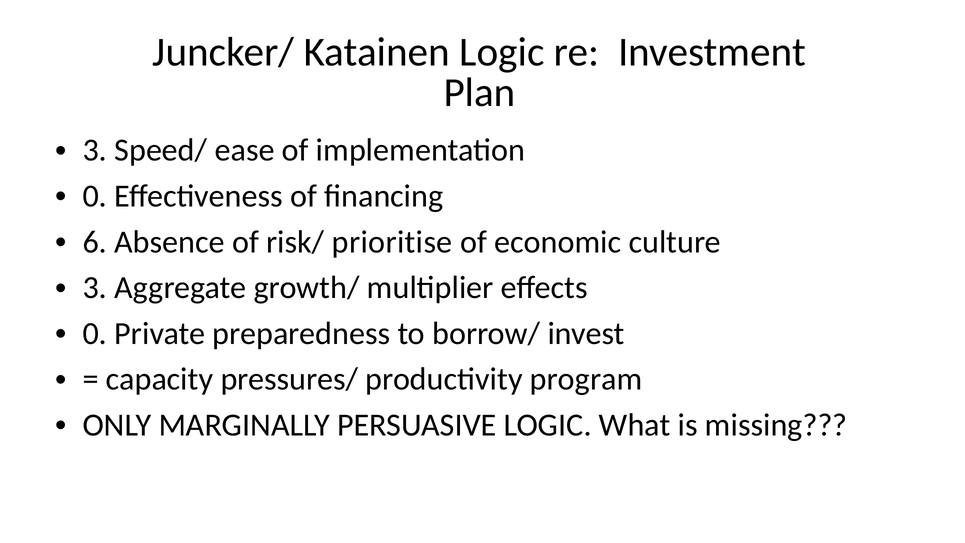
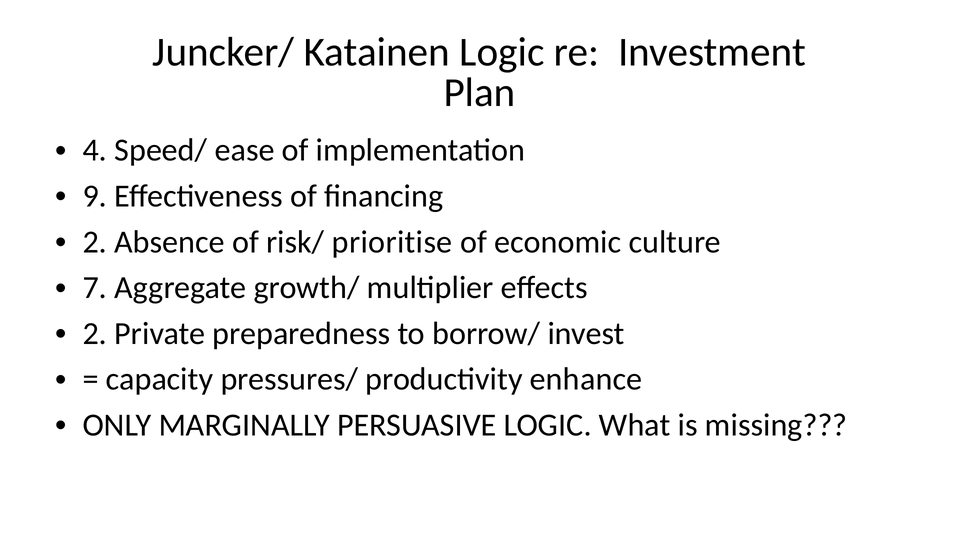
3 at (95, 150): 3 -> 4
0 at (95, 196): 0 -> 9
6 at (95, 242): 6 -> 2
3 at (95, 288): 3 -> 7
0 at (95, 333): 0 -> 2
program: program -> enhance
